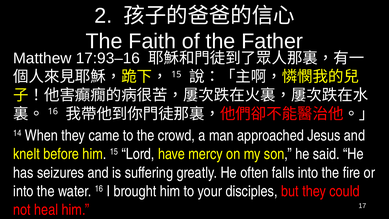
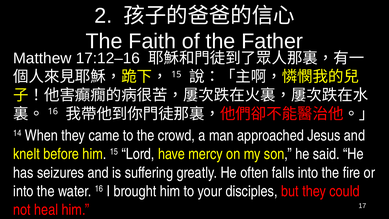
17:93–16: 17:93–16 -> 17:12–16
